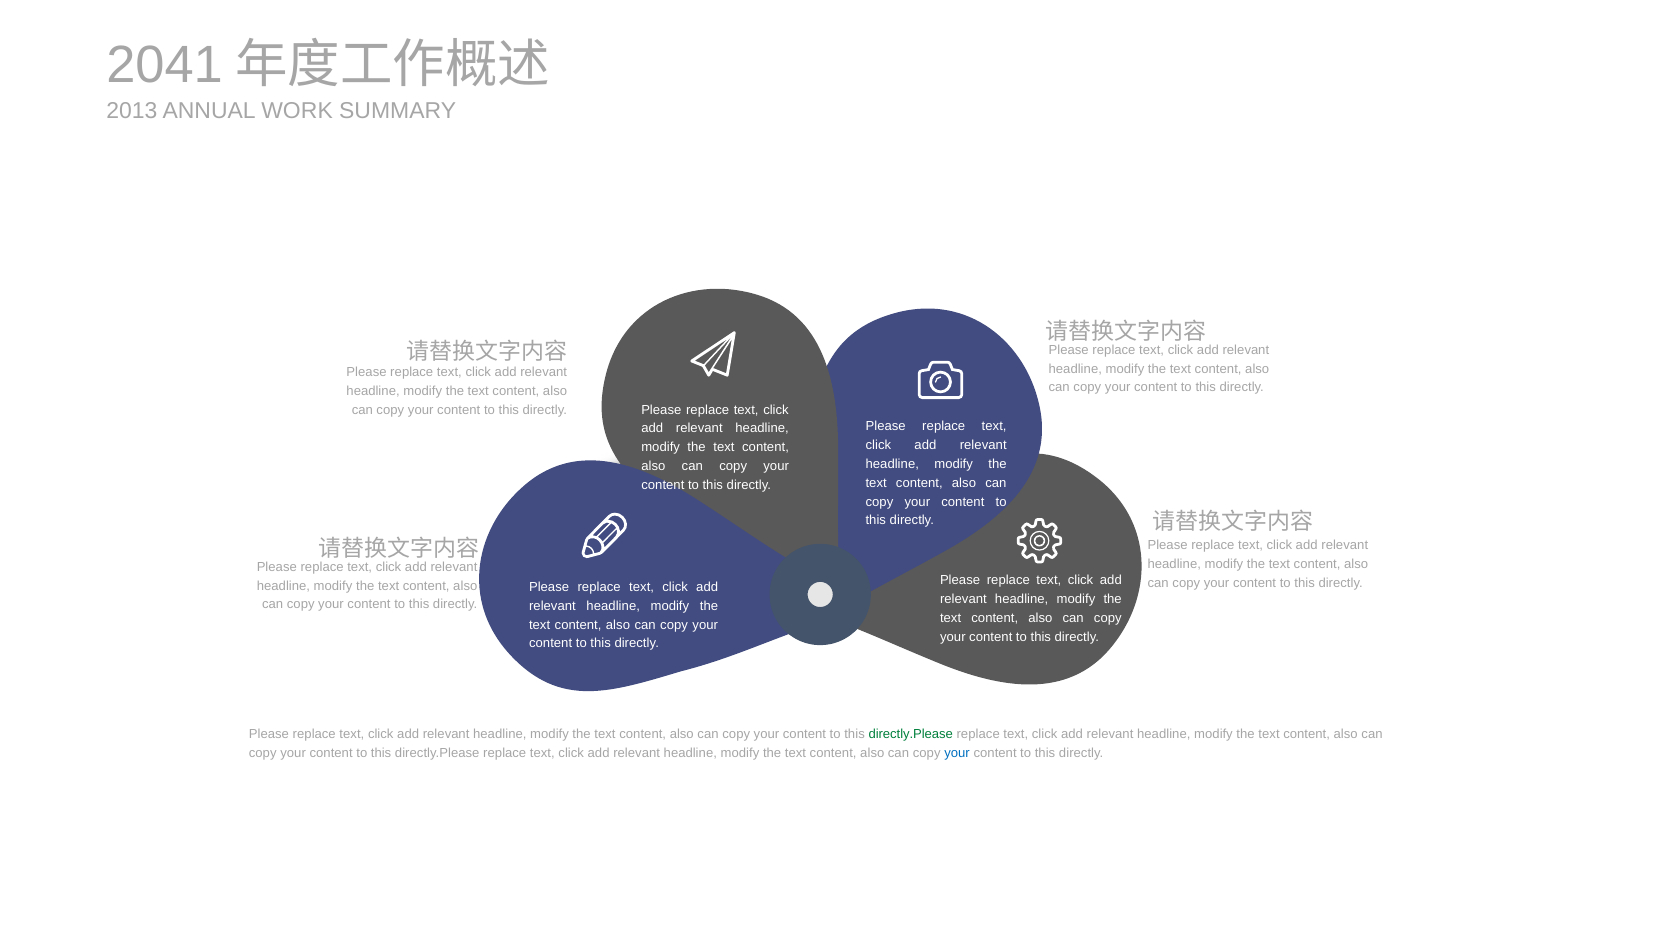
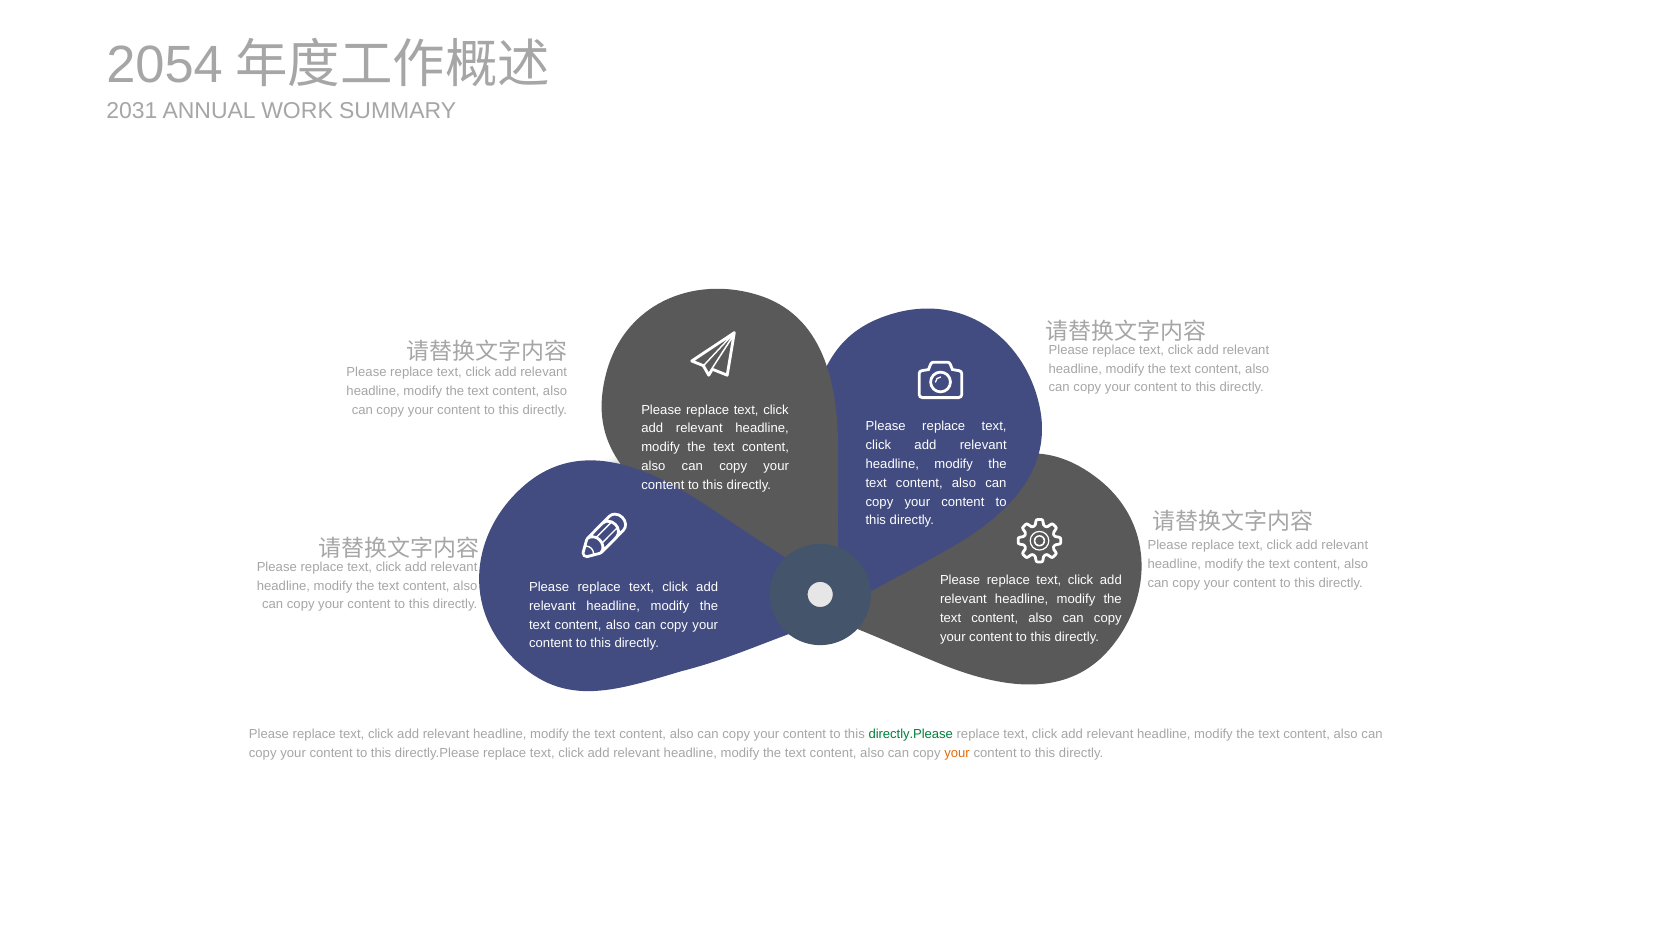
2041: 2041 -> 2054
2013: 2013 -> 2031
your at (957, 753) colour: blue -> orange
